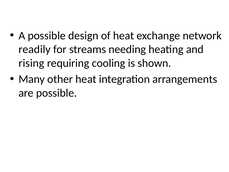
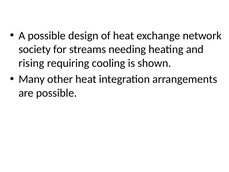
readily: readily -> society
